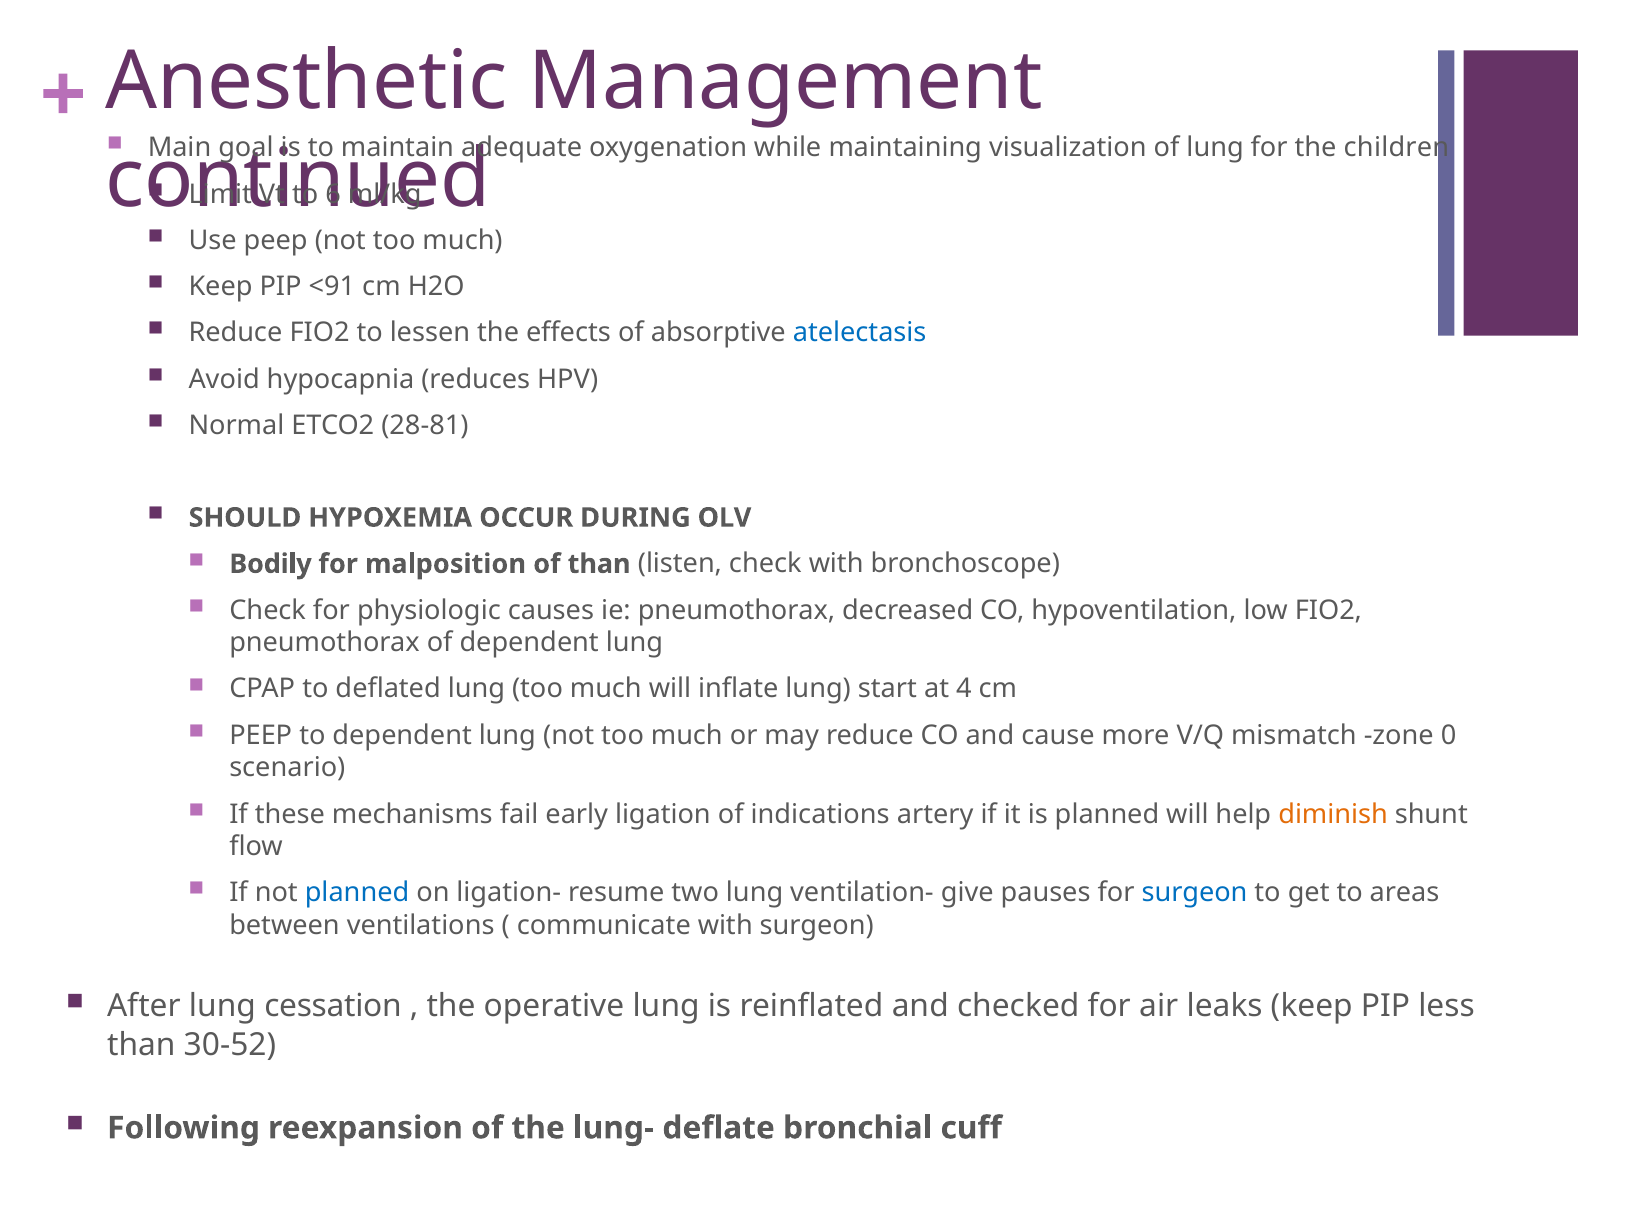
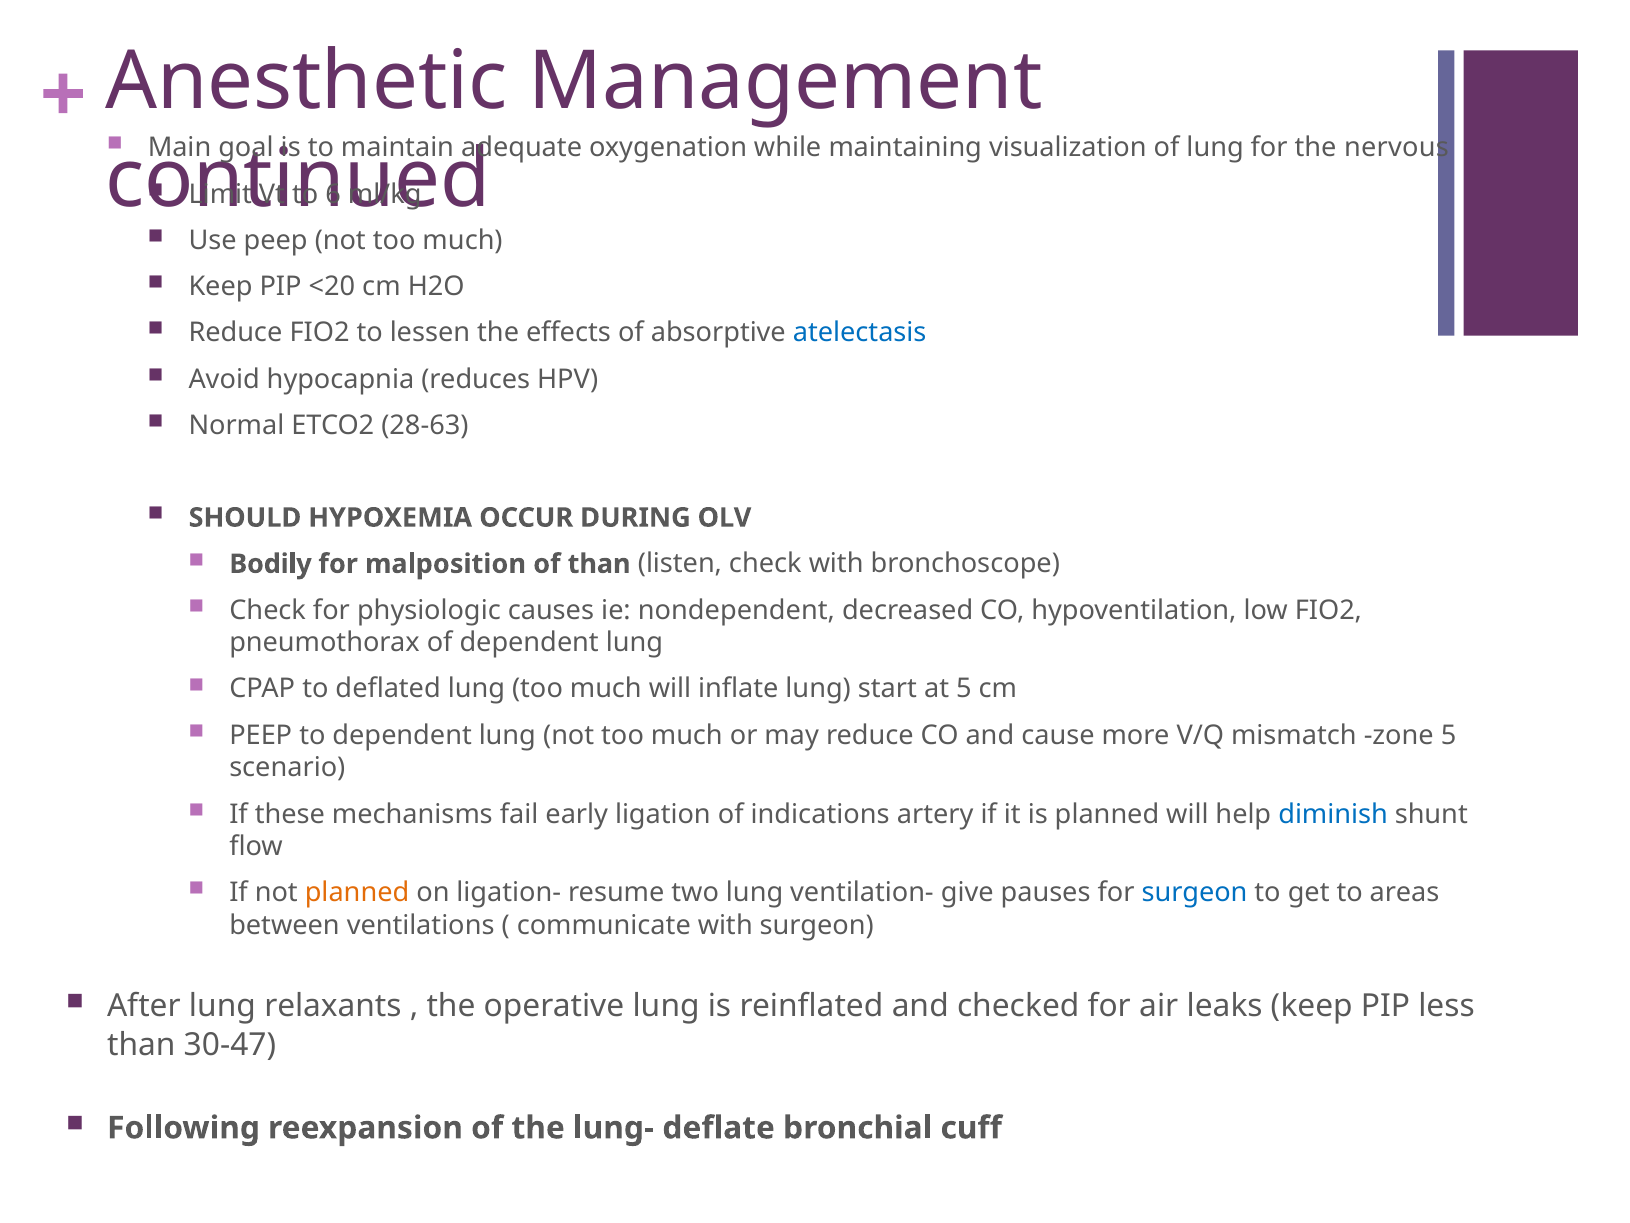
children: children -> nervous
<91: <91 -> <20
28-81: 28-81 -> 28-63
ie pneumothorax: pneumothorax -> nondependent
at 4: 4 -> 5
zone 0: 0 -> 5
diminish colour: orange -> blue
planned at (357, 893) colour: blue -> orange
cessation: cessation -> relaxants
30-52: 30-52 -> 30-47
